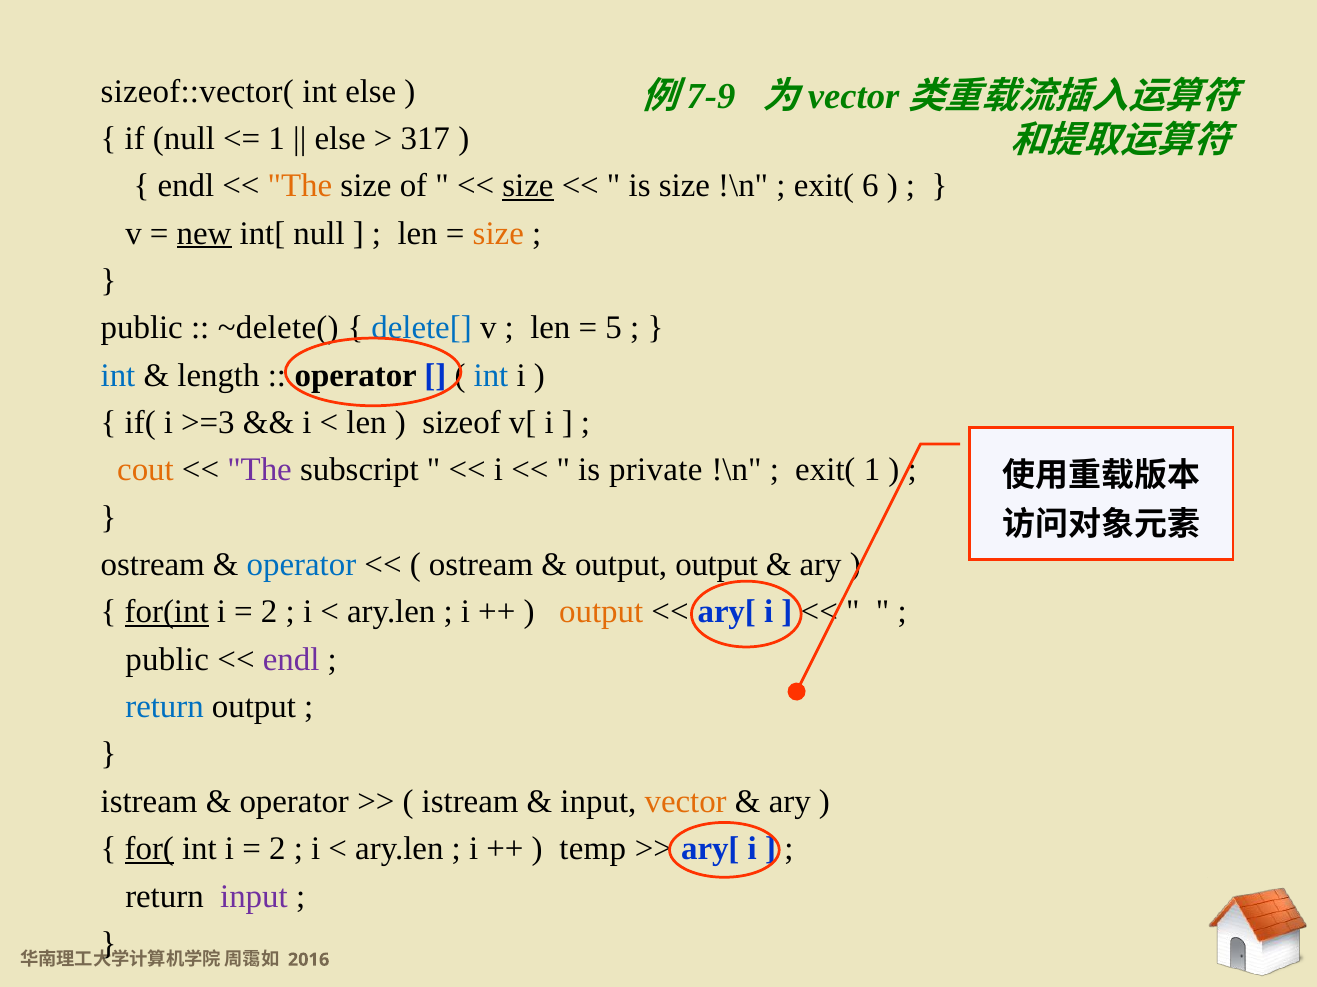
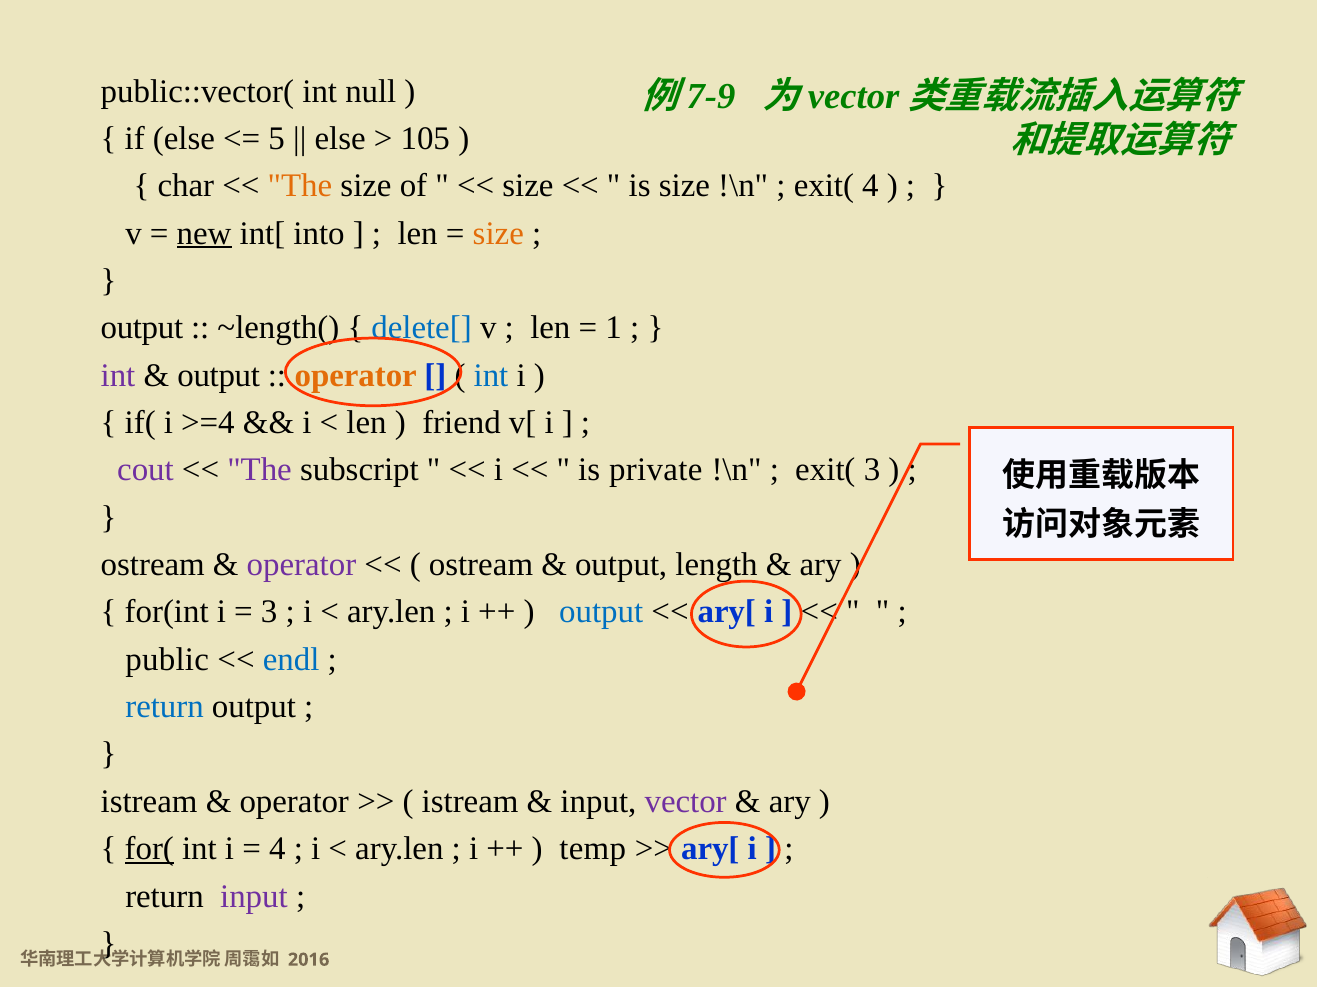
sizeof::vector(: sizeof::vector( -> public::vector(
int else: else -> null
if null: null -> else
1 at (277, 139): 1 -> 5
317: 317 -> 105
endl at (186, 186): endl -> char
size at (528, 186) underline: present -> none
exit( 6: 6 -> 4
int[ null: null -> into
public at (142, 328): public -> output
~delete(: ~delete( -> ~length(
5: 5 -> 1
int at (118, 376) colour: blue -> purple
length at (219, 376): length -> output
operator at (356, 376) colour: black -> orange
>=3: >=3 -> >=4
sizeof: sizeof -> friend
cout colour: orange -> purple
exit( 1: 1 -> 3
operator at (301, 565) colour: blue -> purple
output output: output -> length
for(int underline: present -> none
2 at (269, 613): 2 -> 3
output at (601, 613) colour: orange -> blue
endl at (291, 660) colour: purple -> blue
vector colour: orange -> purple
2 at (277, 849): 2 -> 4
